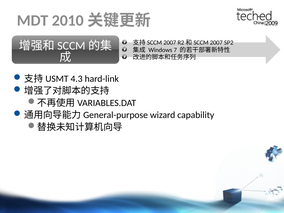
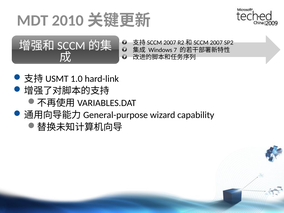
4.3: 4.3 -> 1.0
